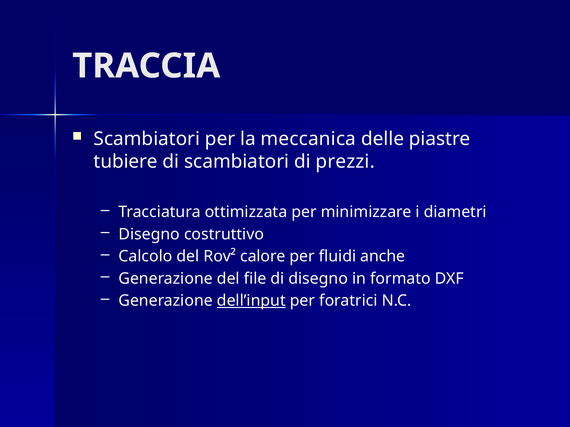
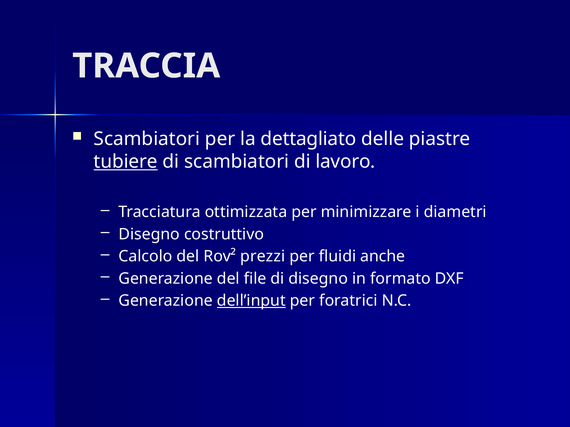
meccanica: meccanica -> dettagliato
tubiere underline: none -> present
prezzi: prezzi -> lavoro
calore: calore -> prezzi
